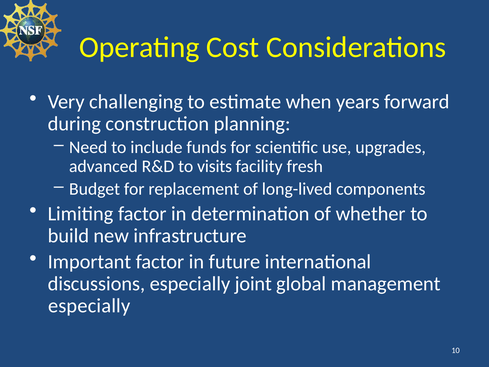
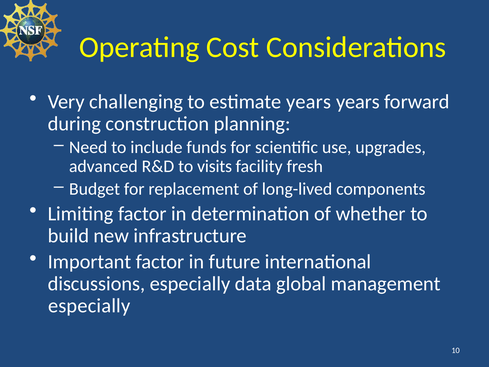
estimate when: when -> years
joint: joint -> data
